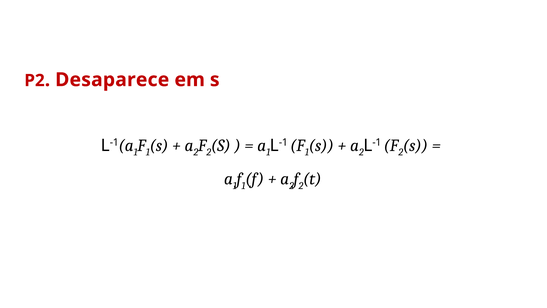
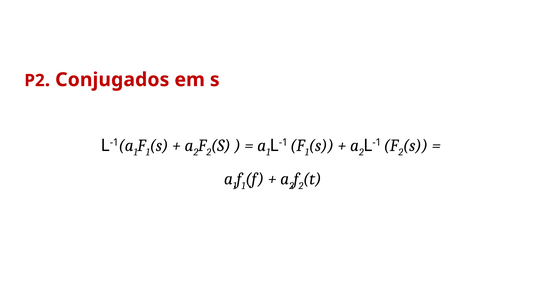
Desaparece: Desaparece -> Conjugados
